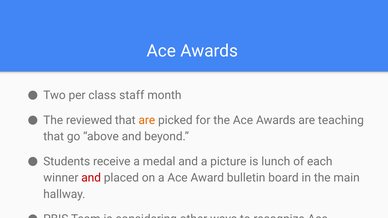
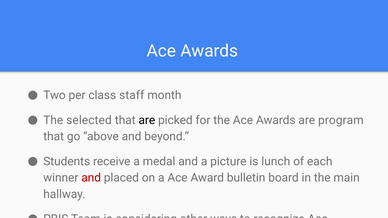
reviewed: reviewed -> selected
are at (147, 120) colour: orange -> black
teaching: teaching -> program
